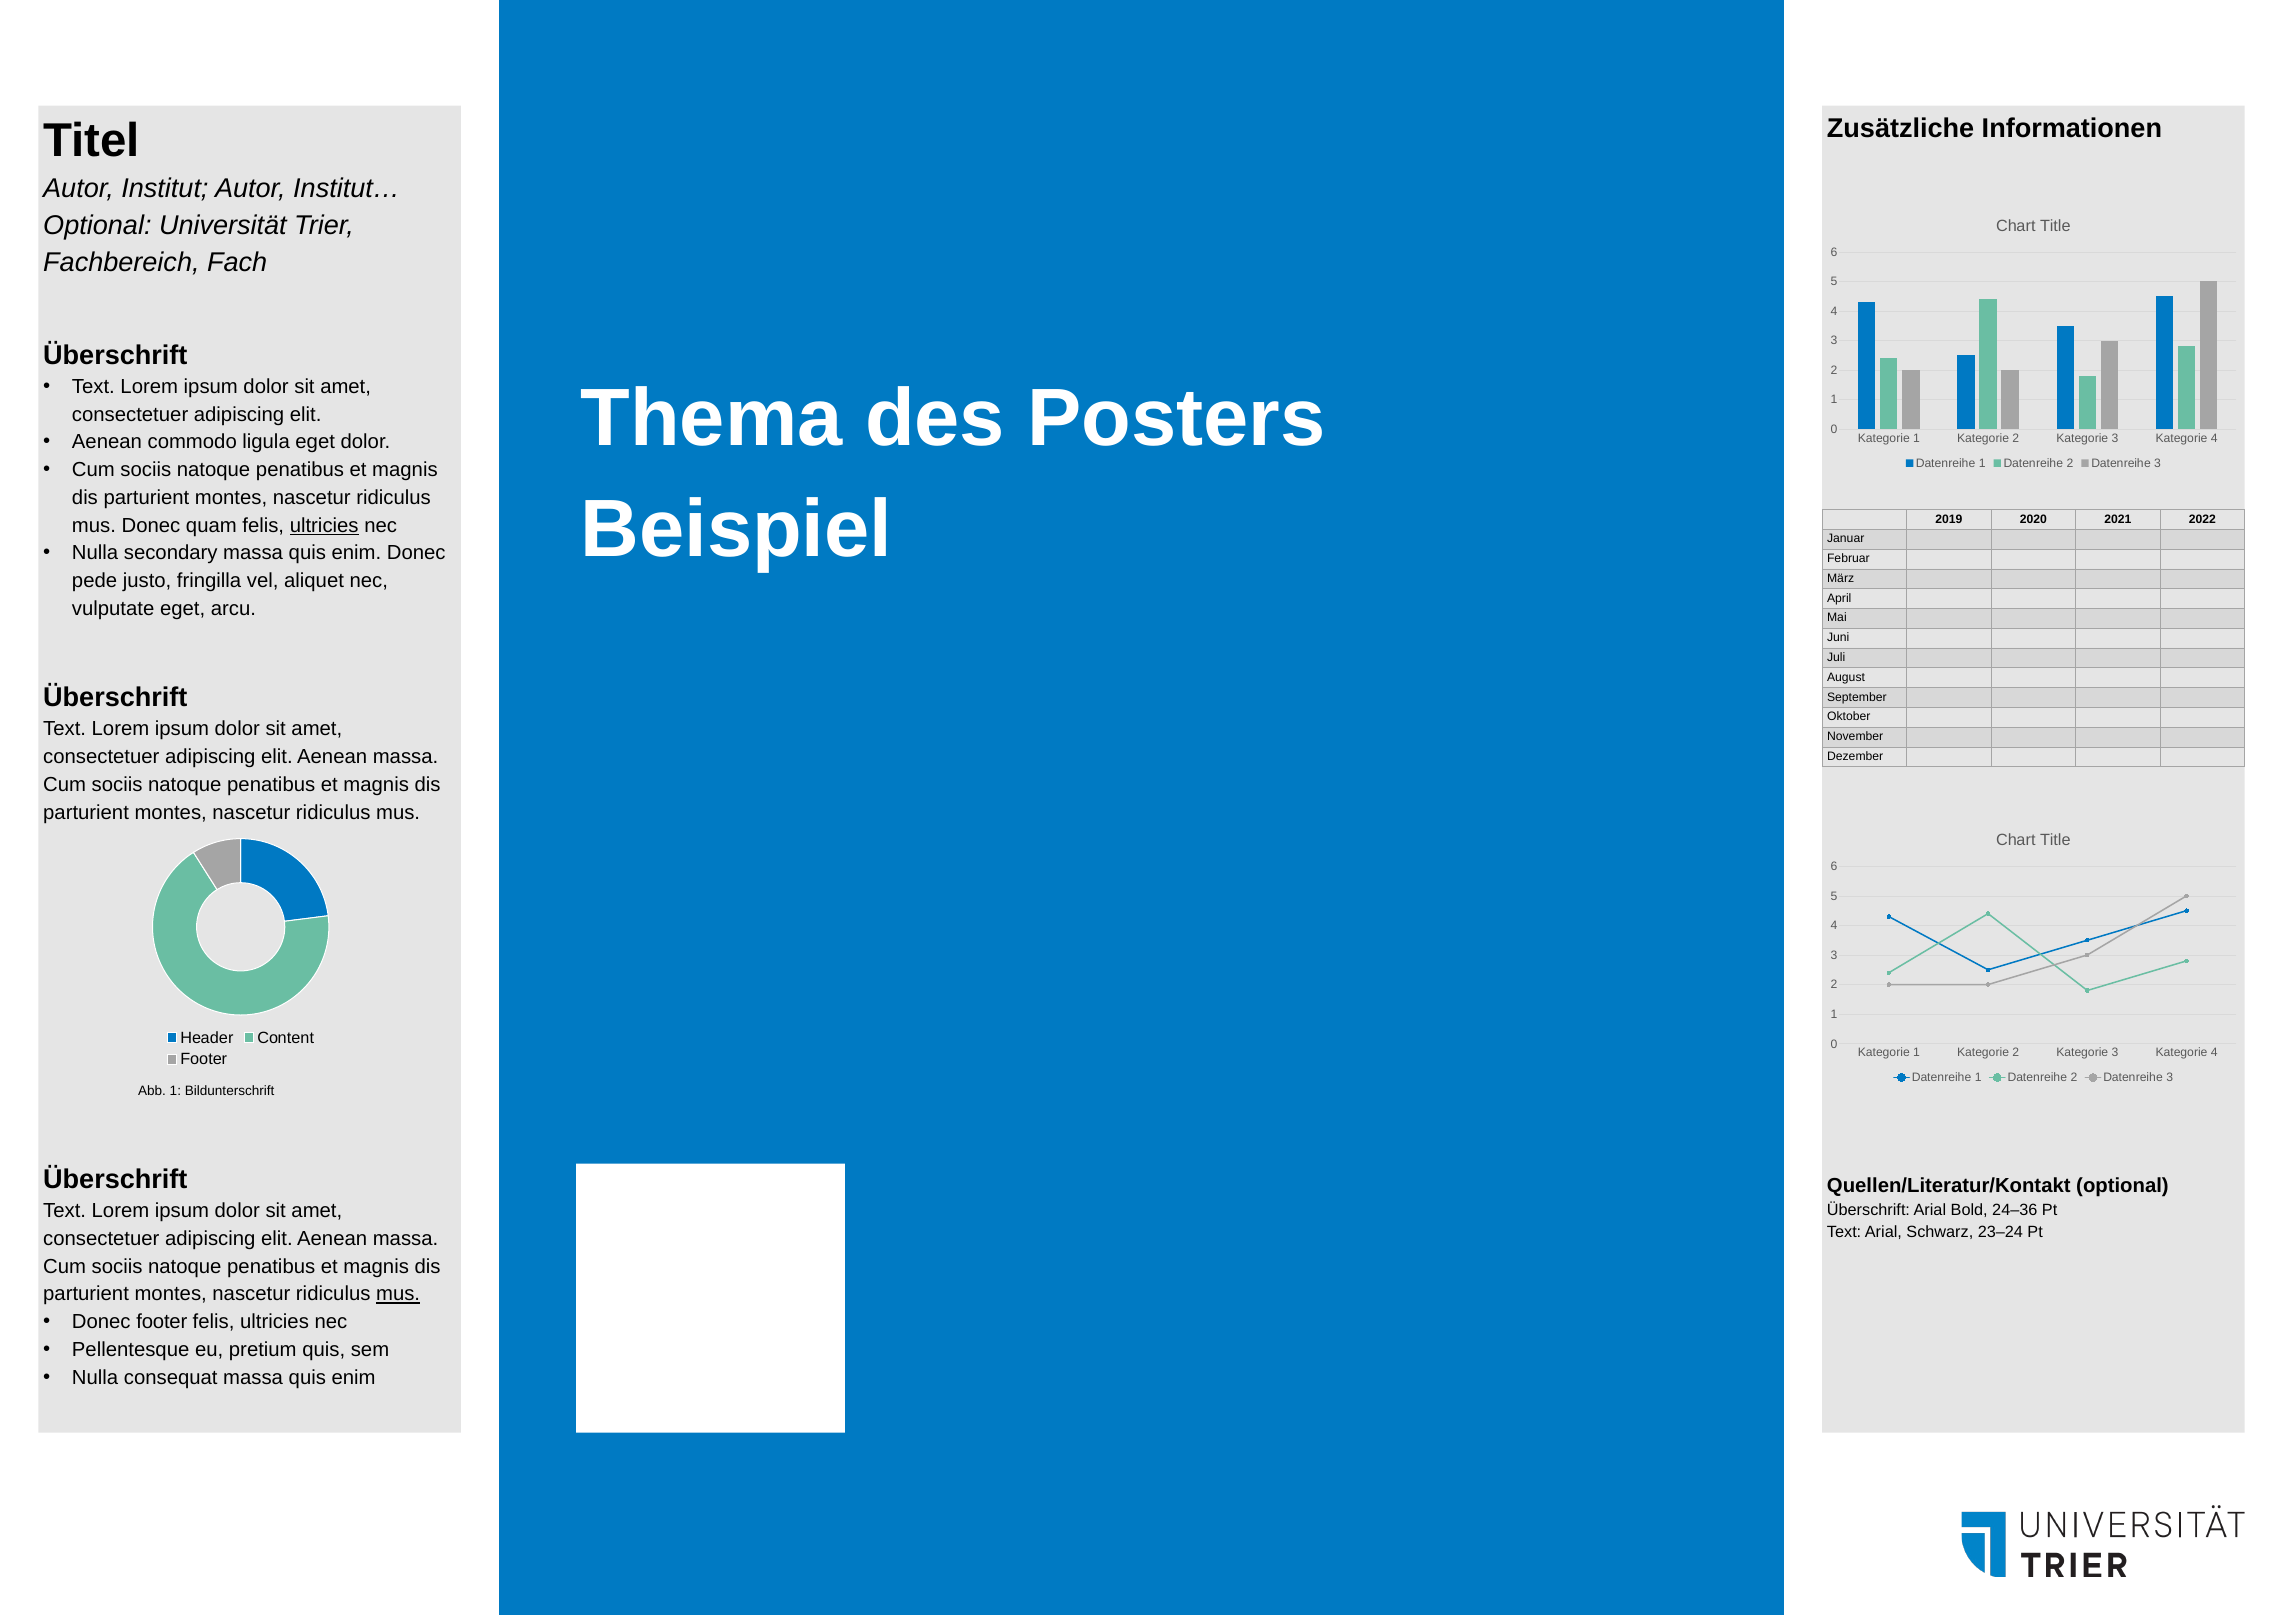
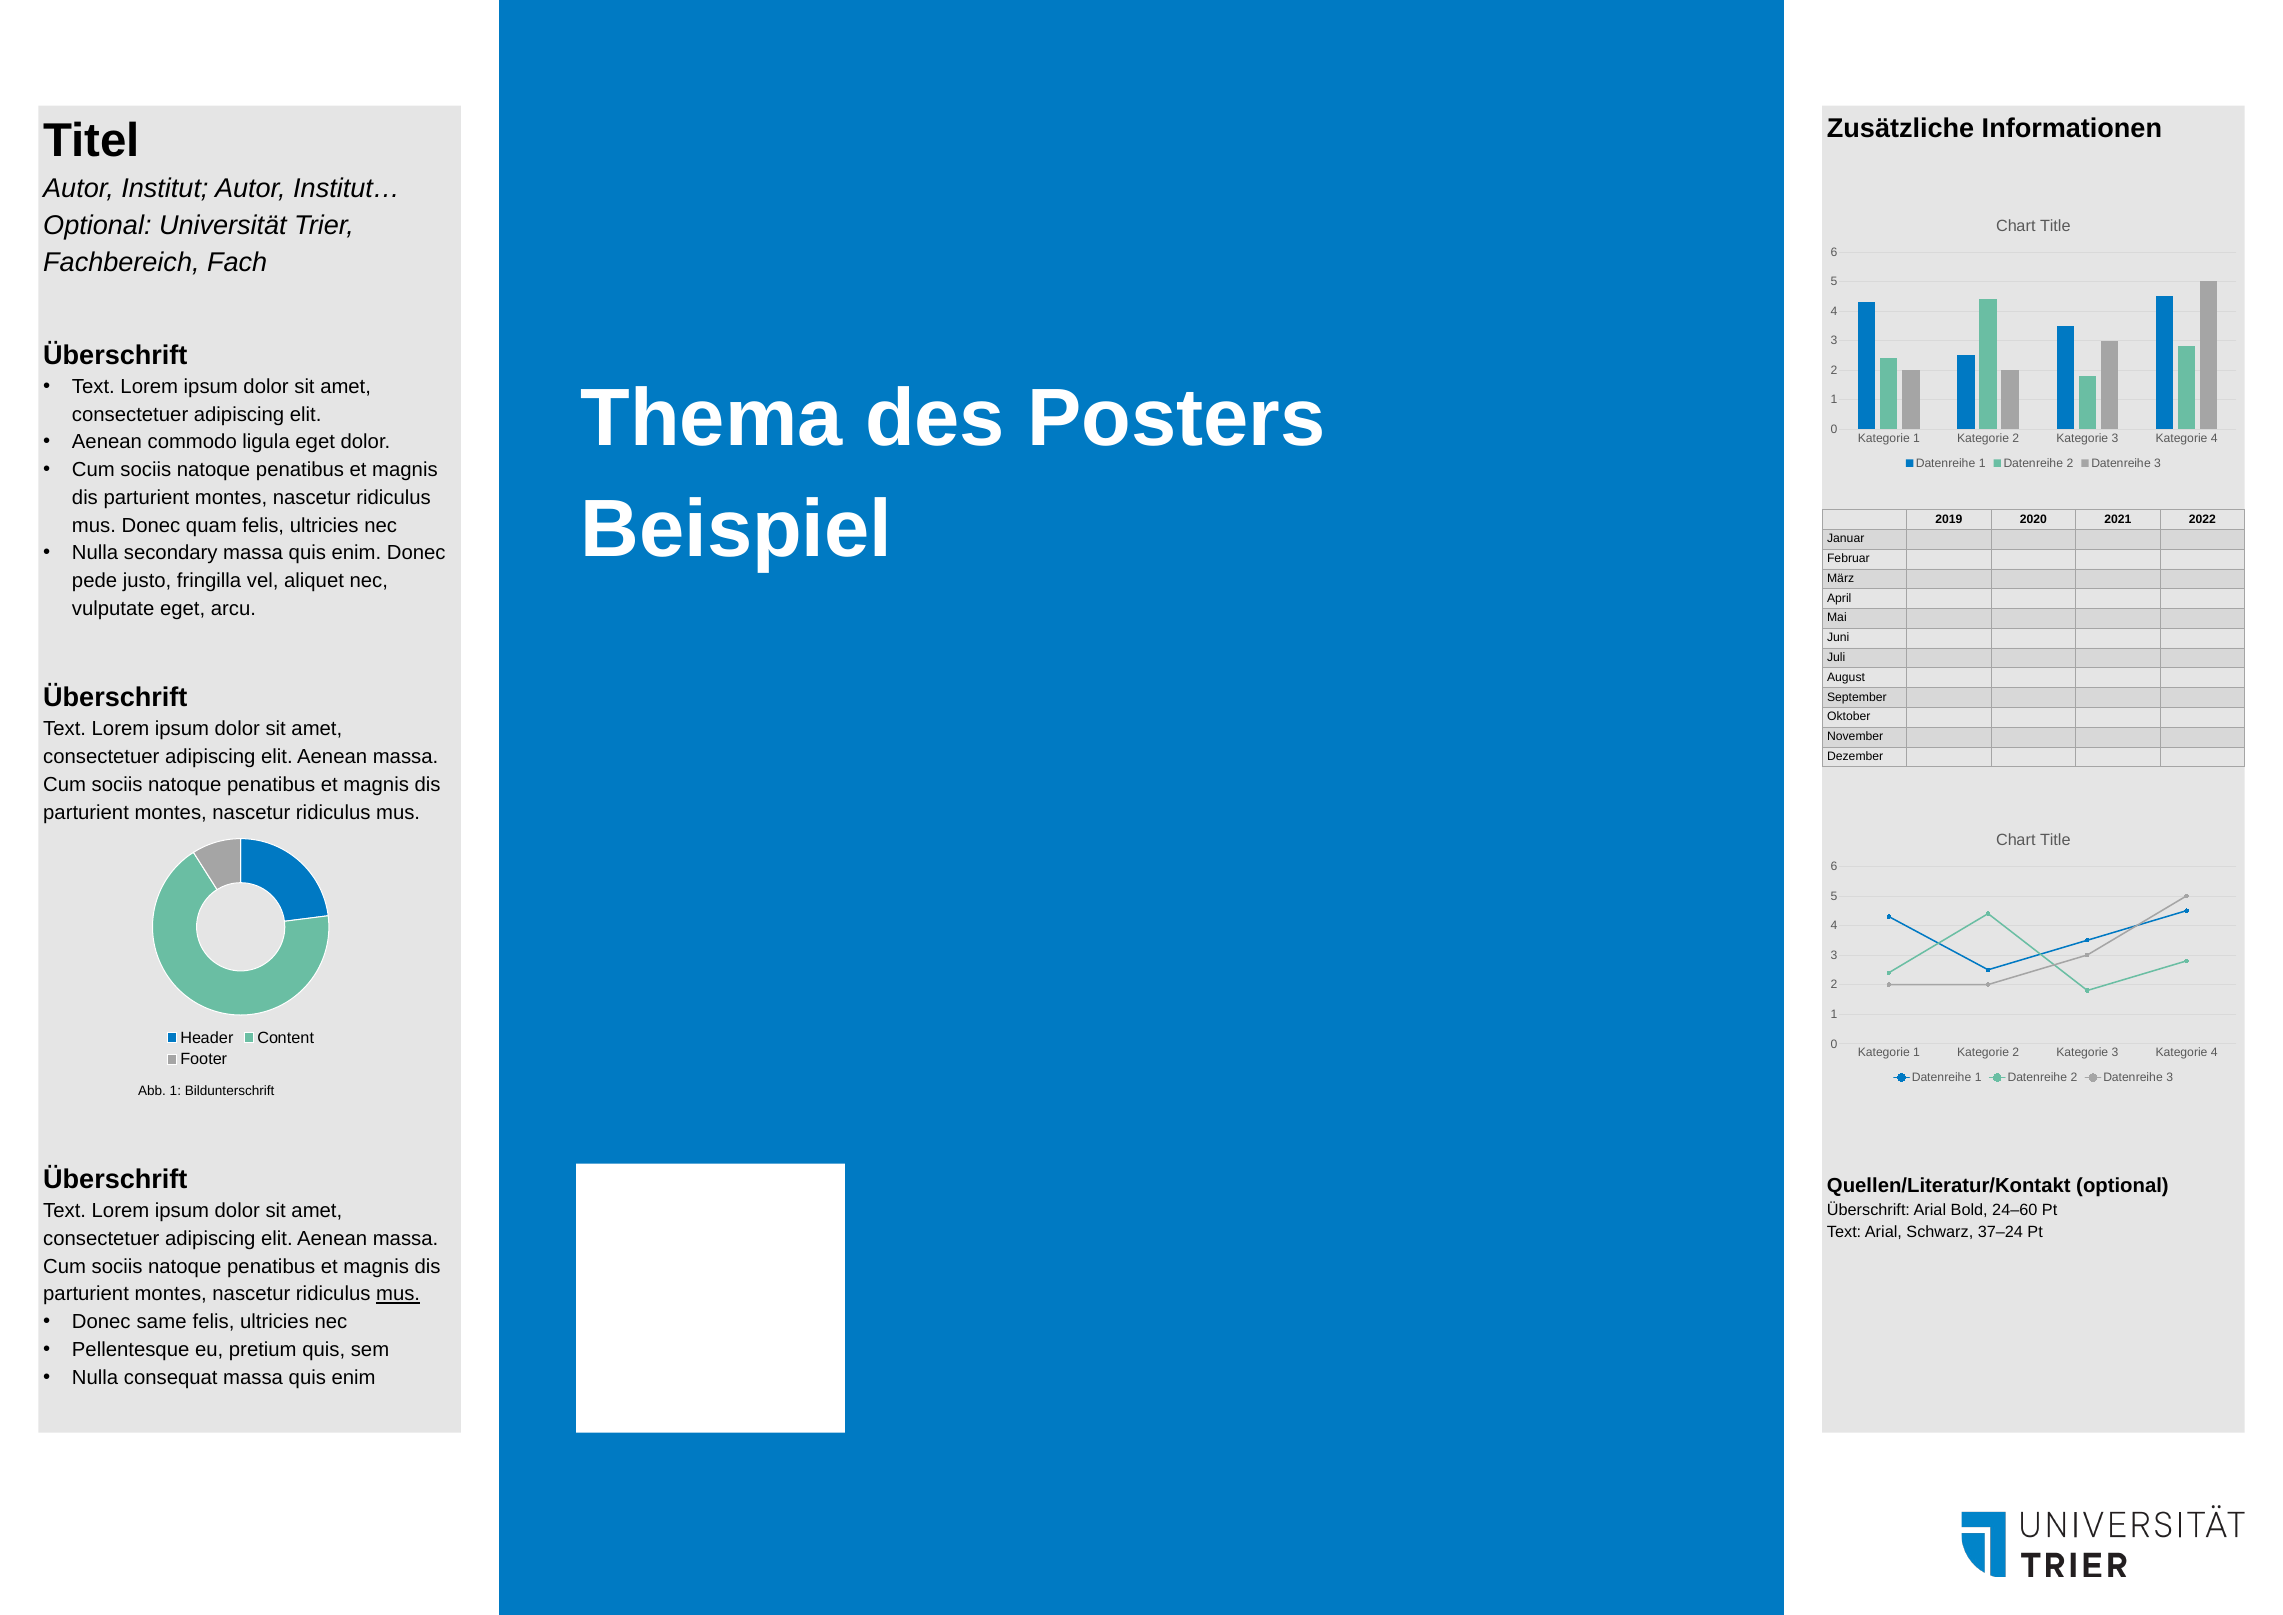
ultricies at (324, 525) underline: present -> none
24–36: 24–36 -> 24–60
23–24: 23–24 -> 37–24
Donec footer: footer -> same
